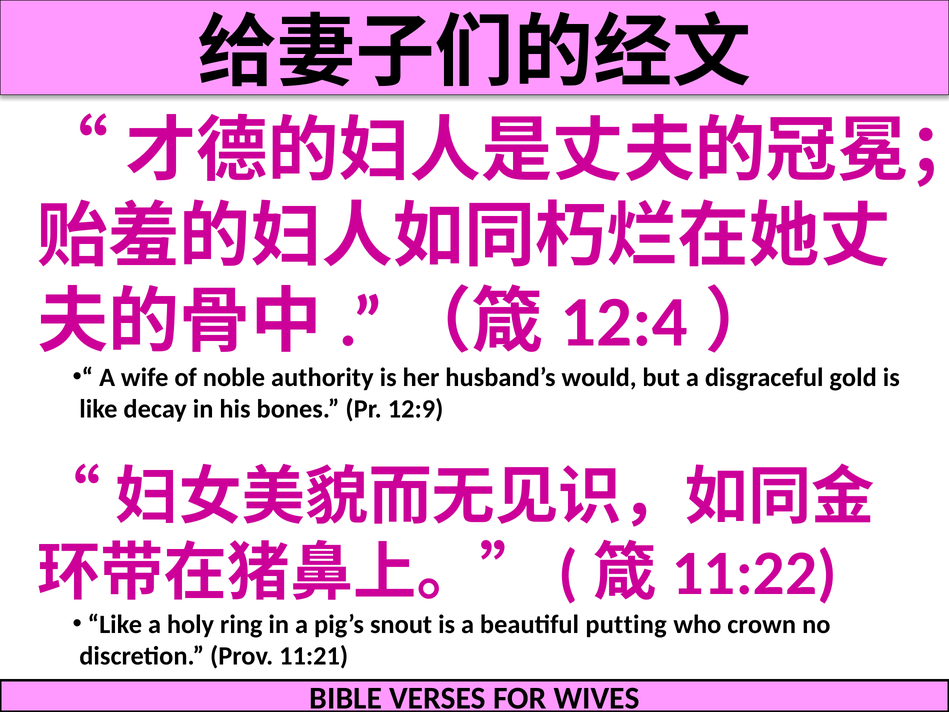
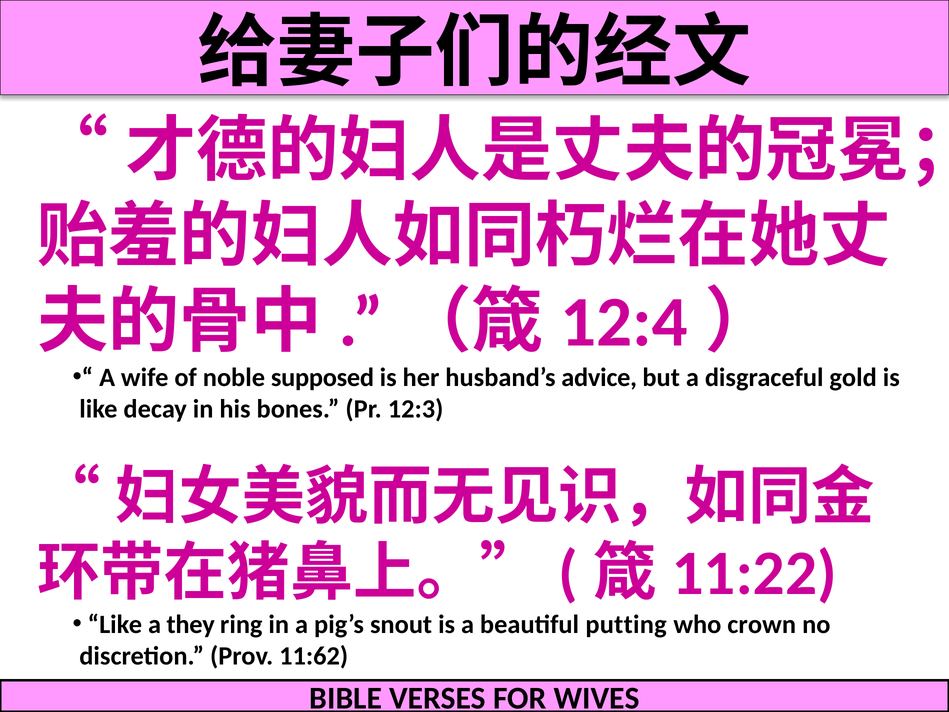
authority: authority -> supposed
would: would -> advice
12:9: 12:9 -> 12:3
holy: holy -> they
11:21: 11:21 -> 11:62
